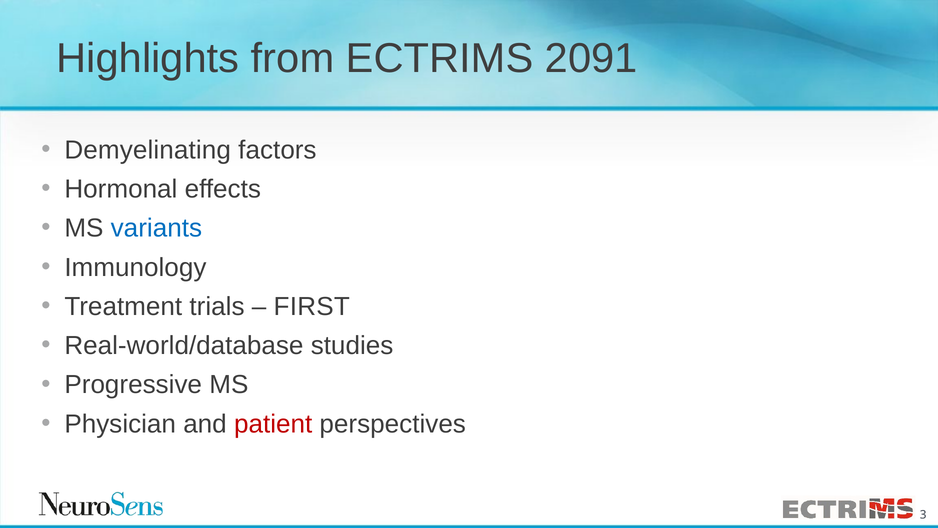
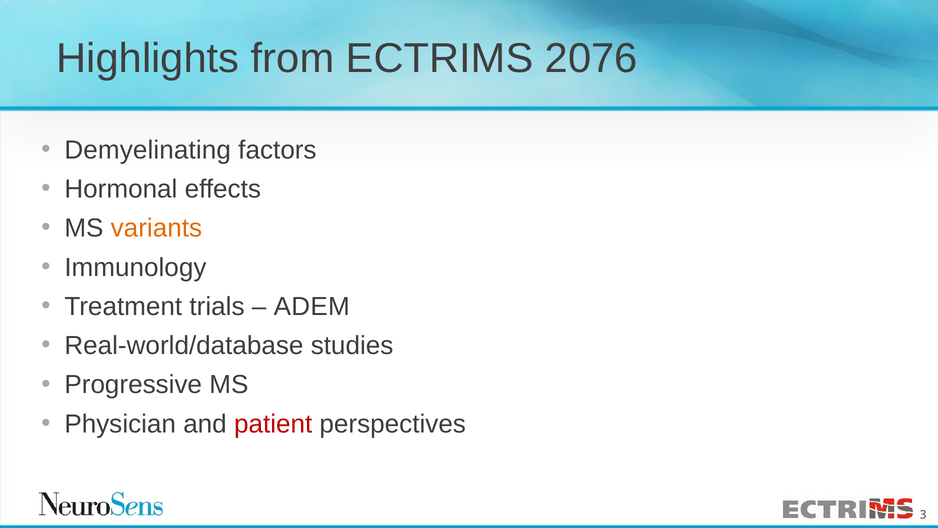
2091: 2091 -> 2076
variants colour: blue -> orange
FIRST: FIRST -> ADEM
